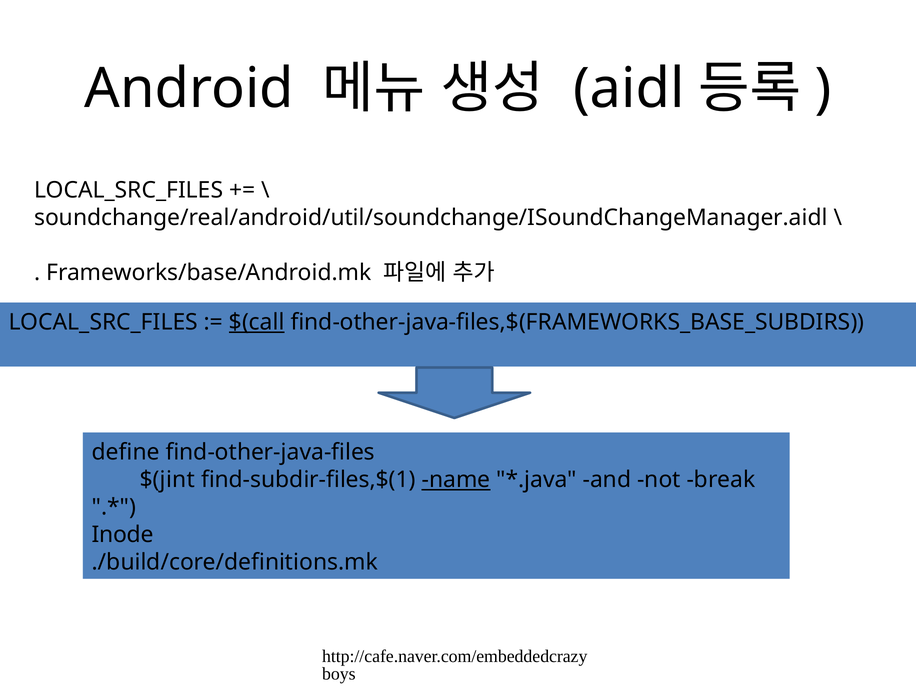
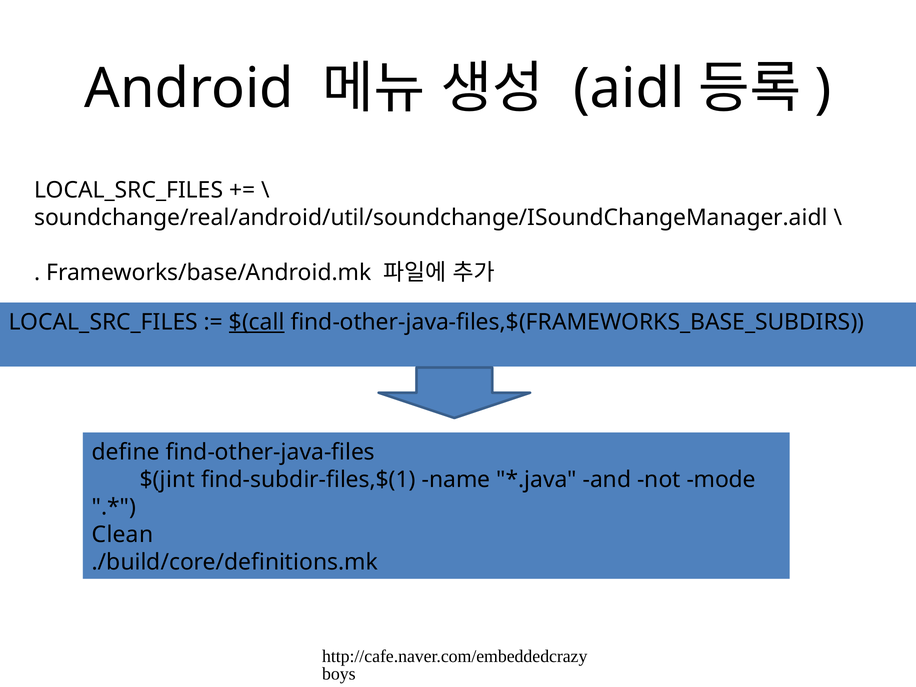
name underline: present -> none
break: break -> mode
Inode: Inode -> Clean
